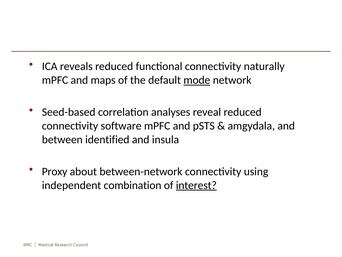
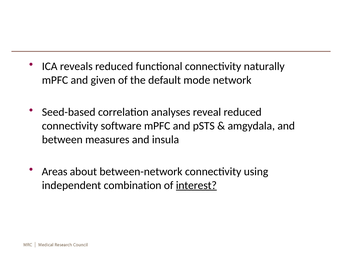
maps: maps -> given
mode underline: present -> none
identified: identified -> measures
Proxy: Proxy -> Areas
